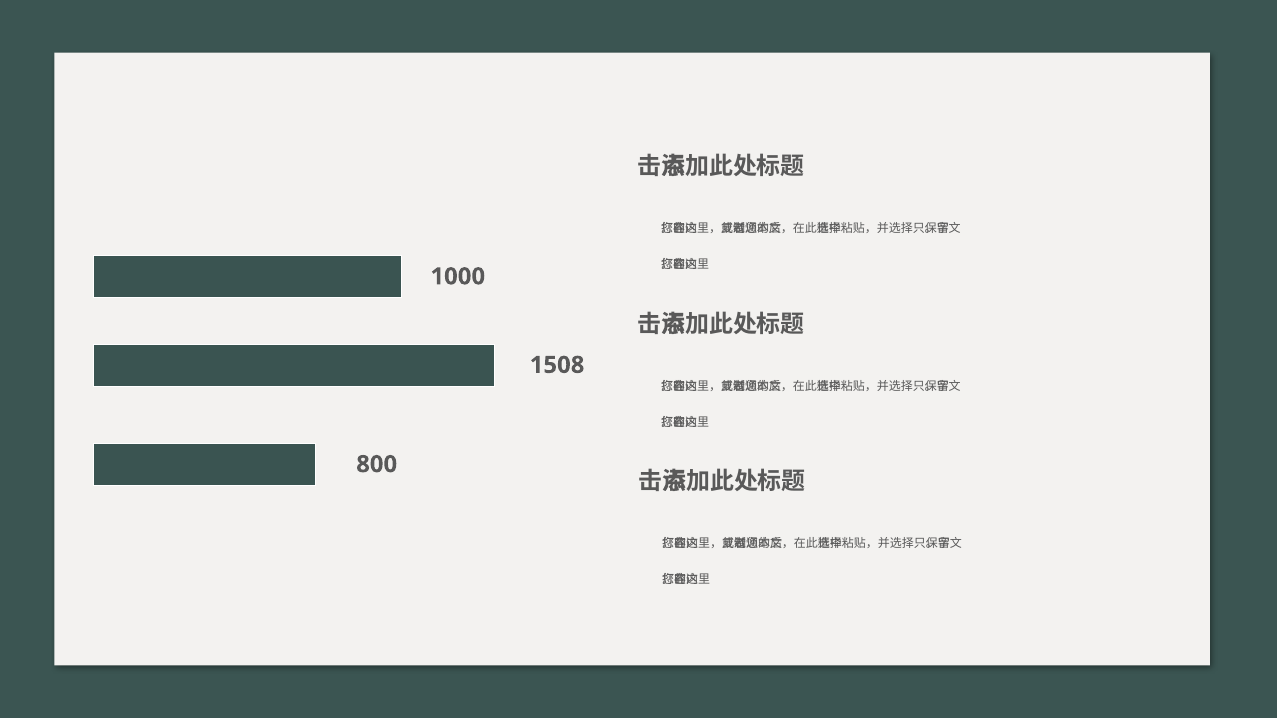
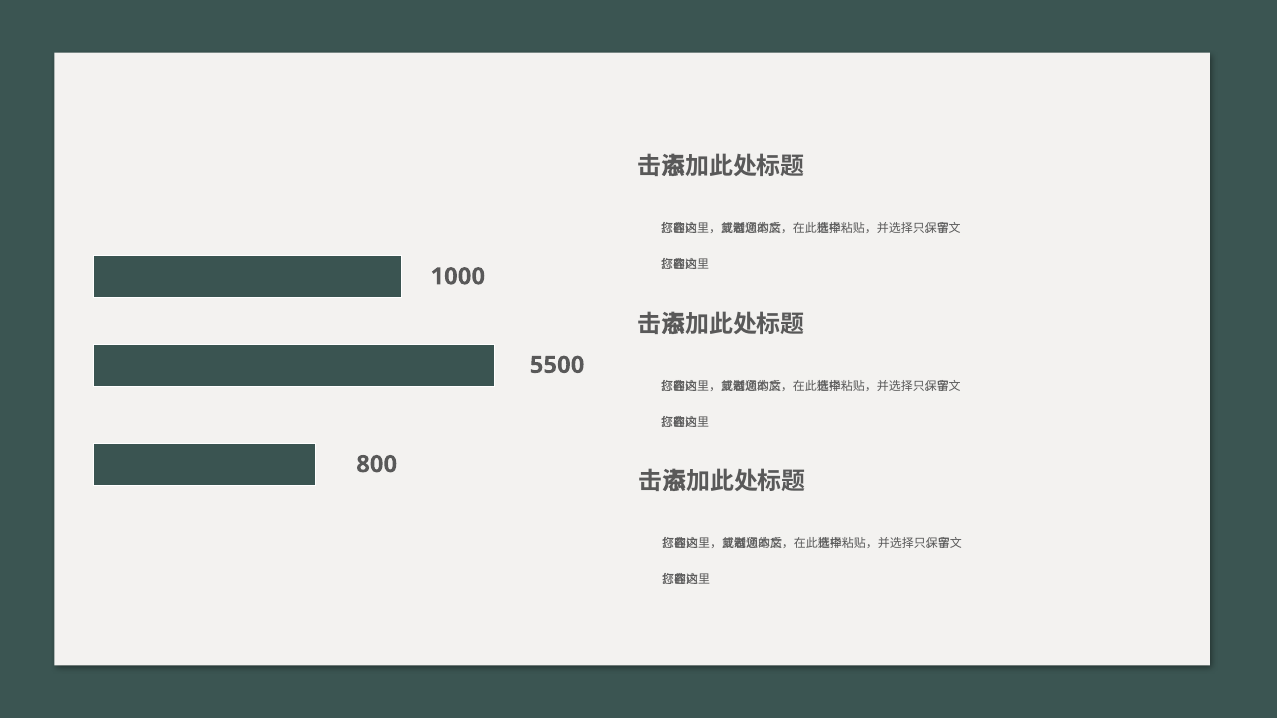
1508: 1508 -> 5500
